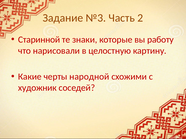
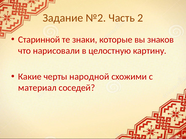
№3: №3 -> №2
работу: работу -> знаков
художник: художник -> материал
